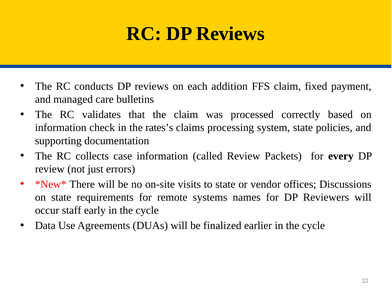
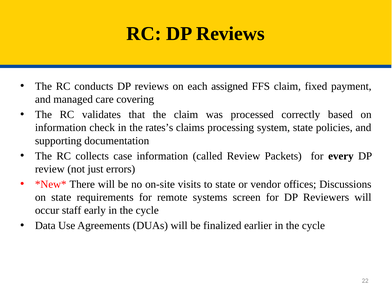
addition: addition -> assigned
bulletins: bulletins -> covering
names: names -> screen
